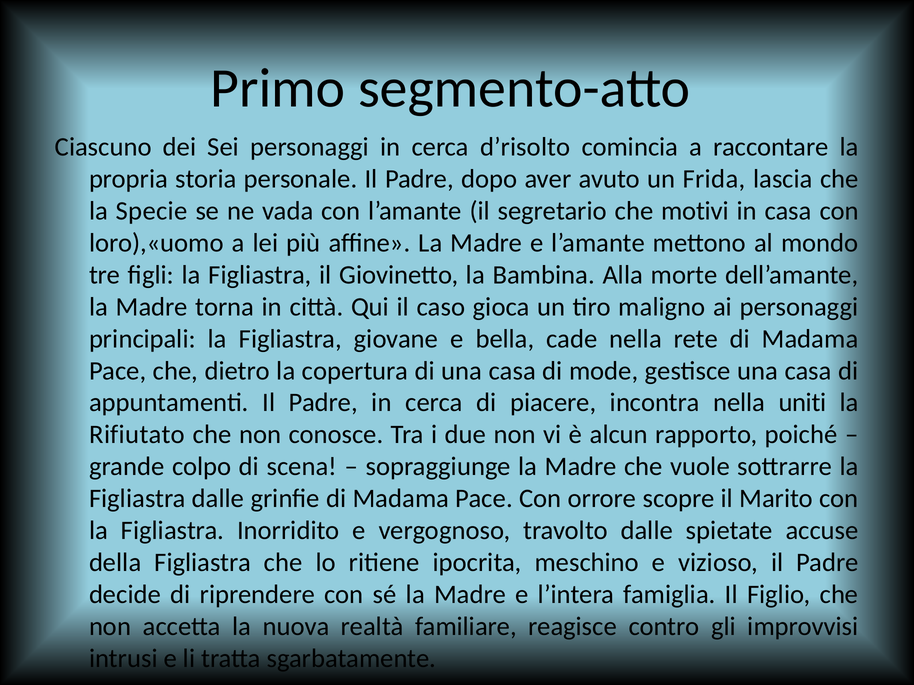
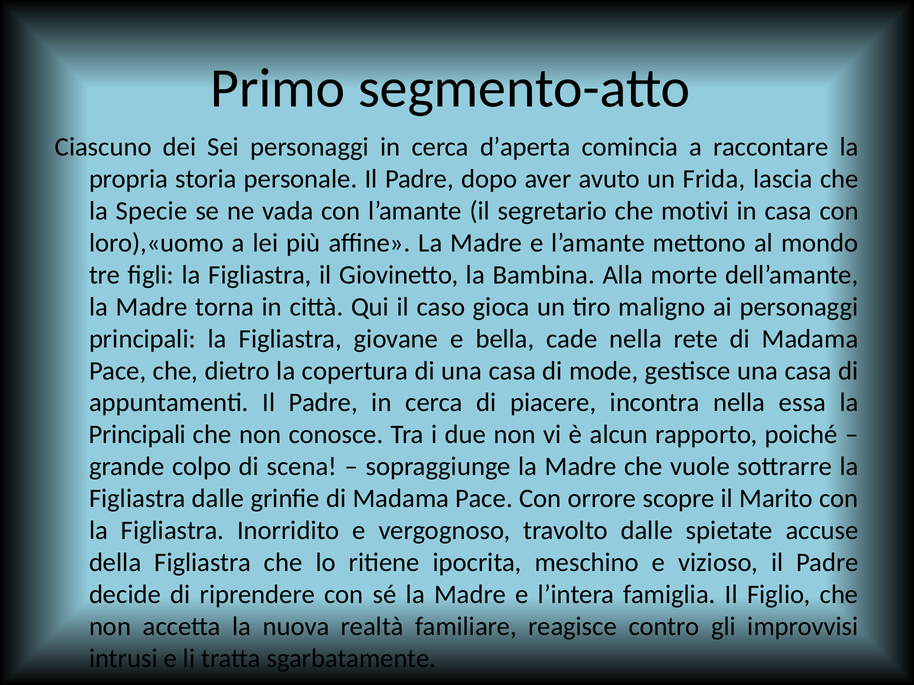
d’risolto: d’risolto -> d’aperta
uniti: uniti -> essa
Rifiutato at (137, 435): Rifiutato -> Principali
